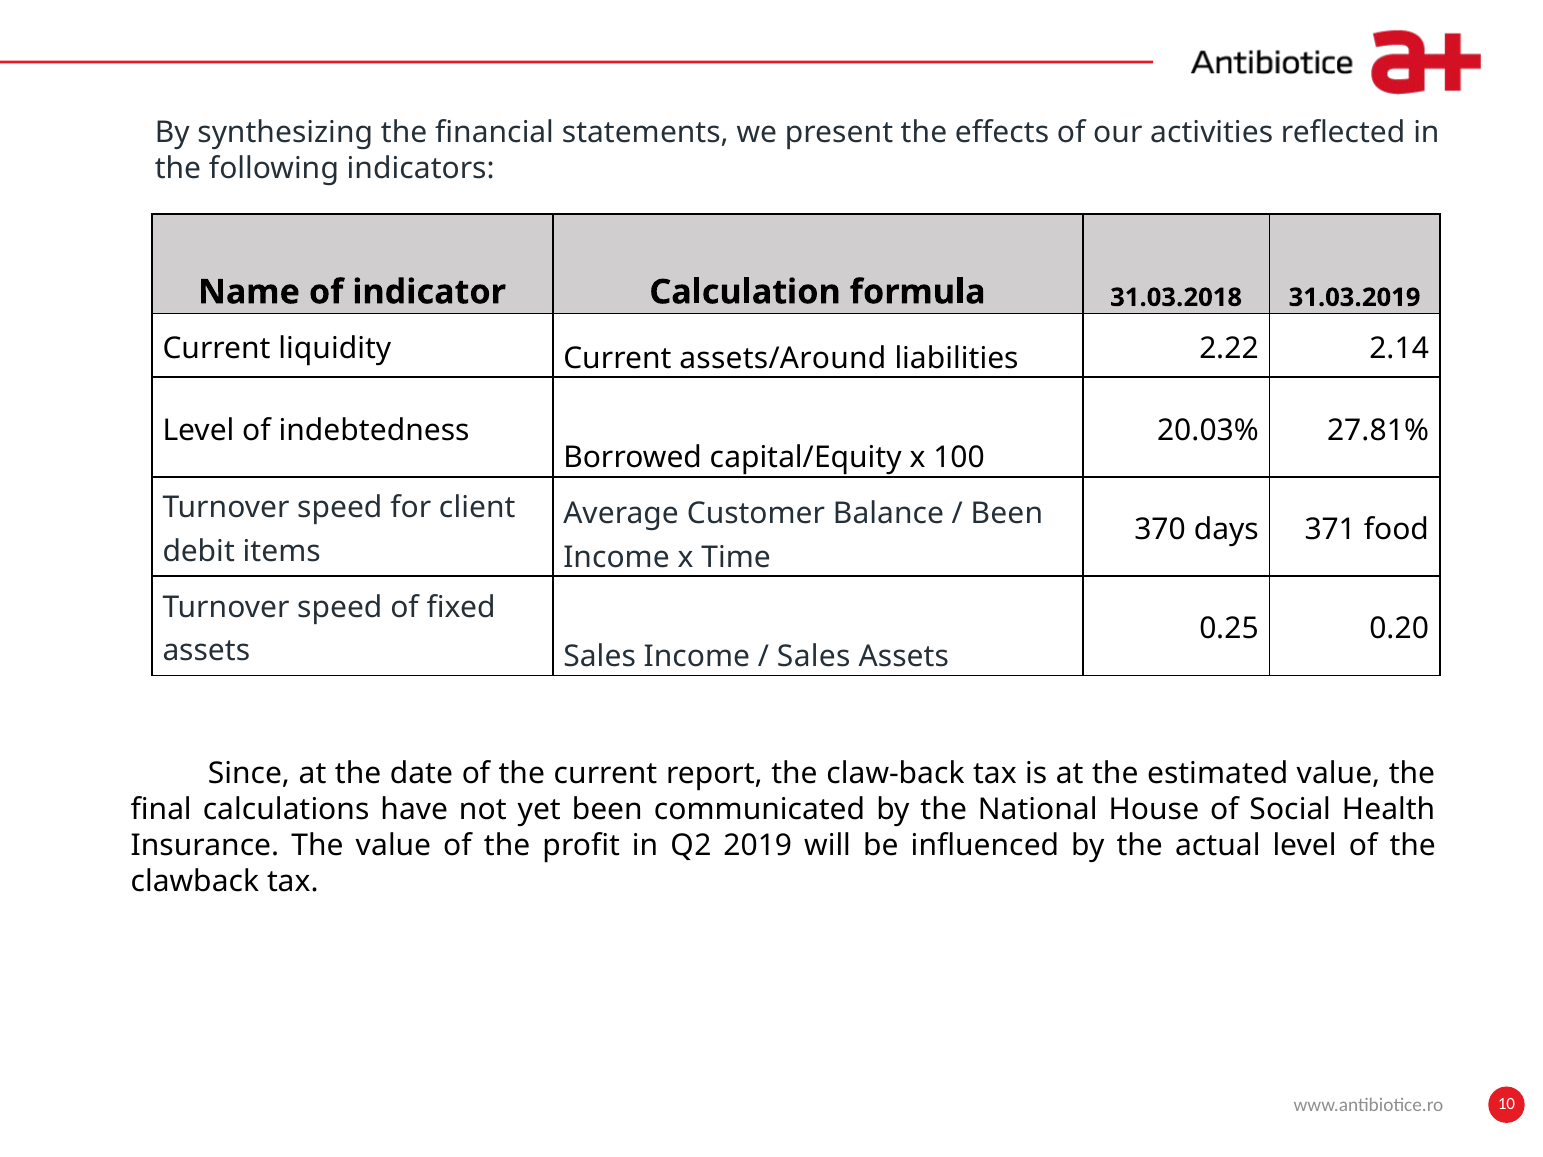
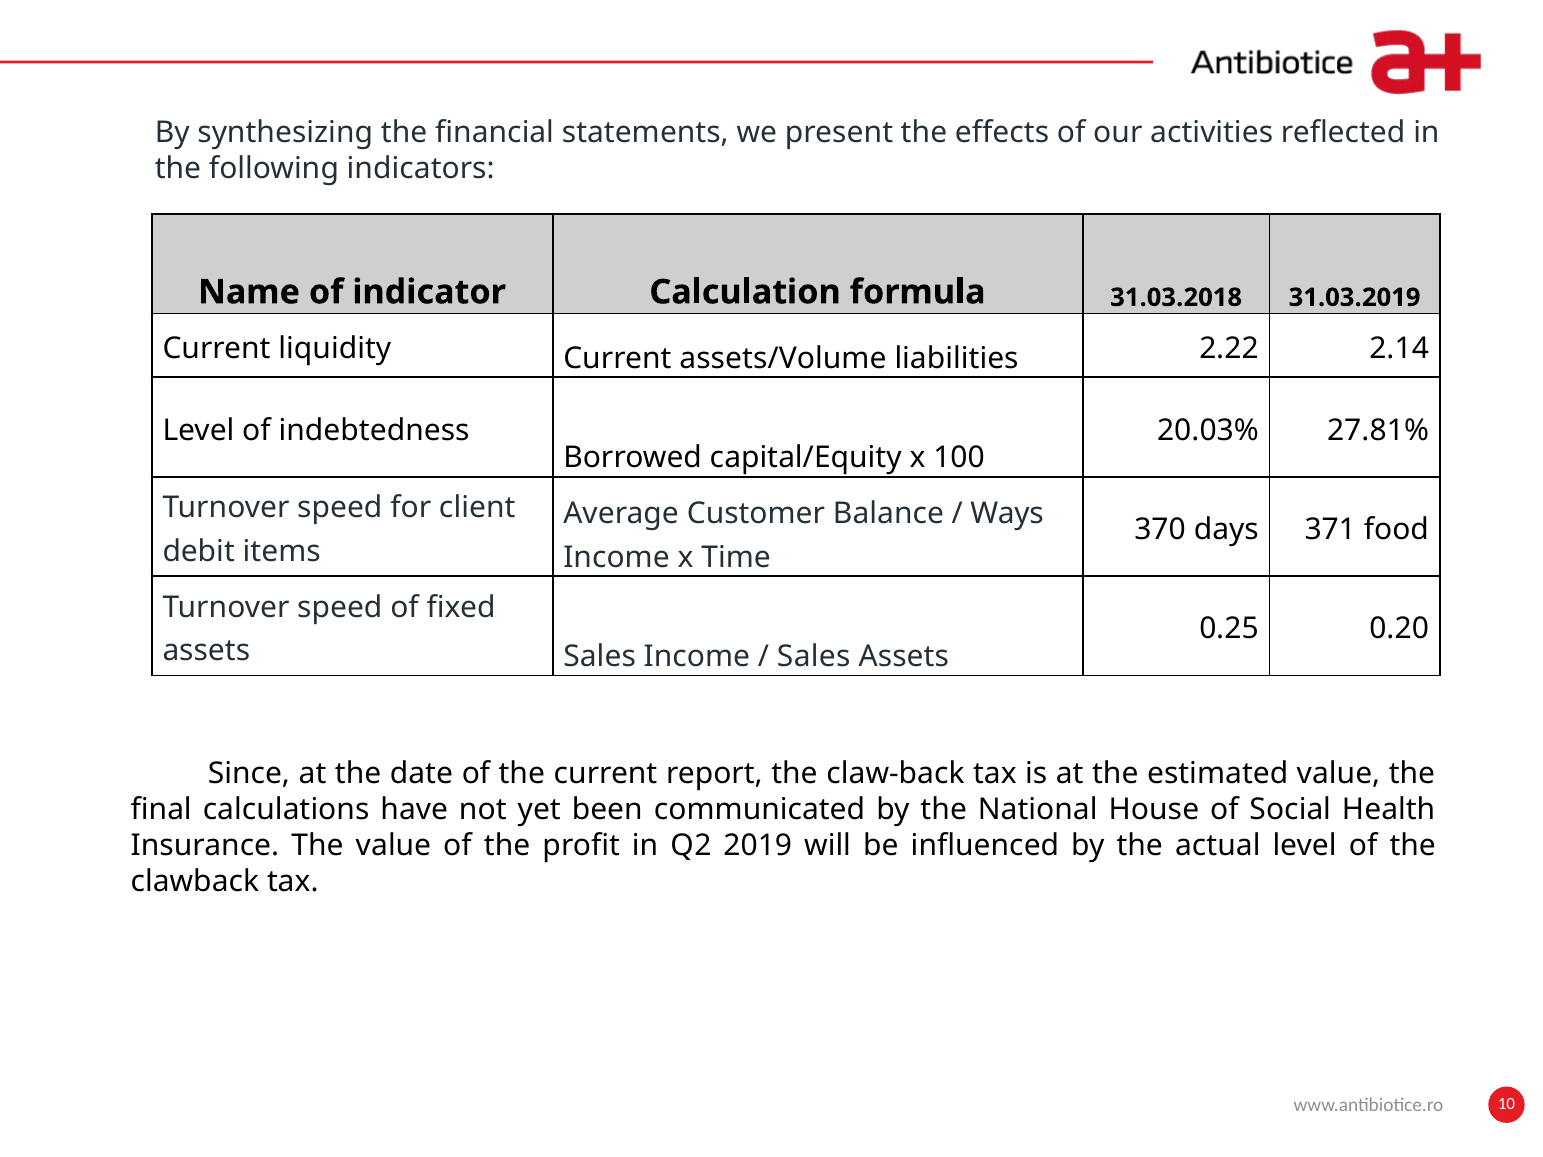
assets/Around: assets/Around -> assets/Volume
Been at (1007, 514): Been -> Ways
